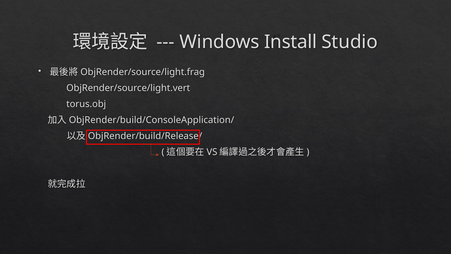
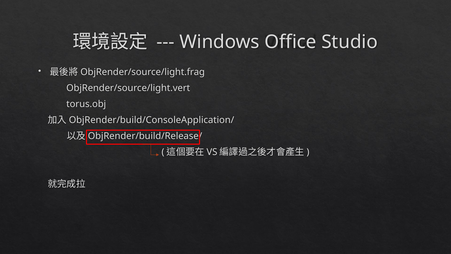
Install: Install -> Office
